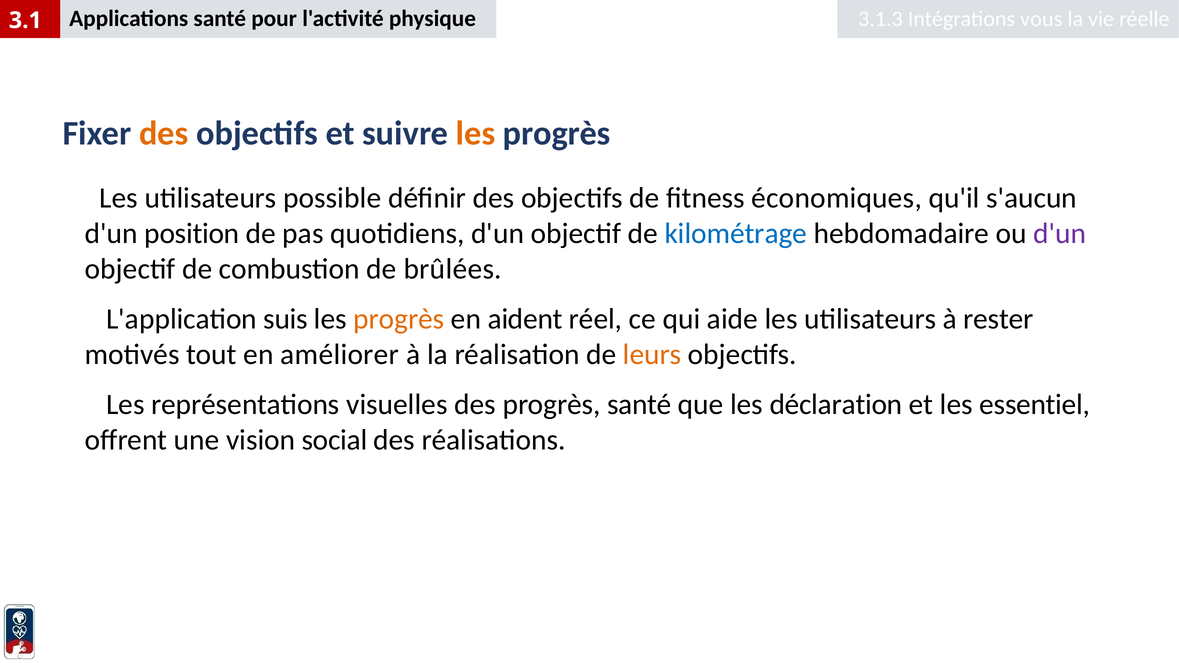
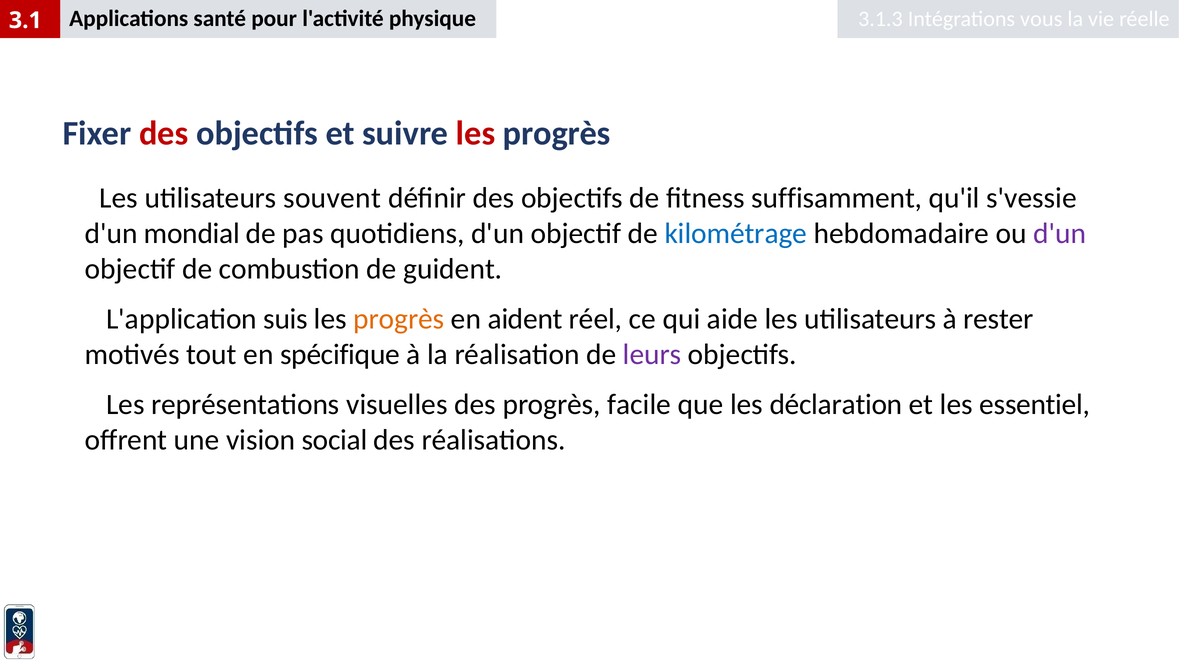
des at (164, 133) colour: orange -> red
les at (476, 133) colour: orange -> red
possible: possible -> souvent
économiques: économiques -> suffisamment
s'aucun: s'aucun -> s'vessie
position: position -> mondial
brûlées: brûlées -> guident
améliorer: améliorer -> spécifique
leurs colour: orange -> purple
progrès santé: santé -> facile
